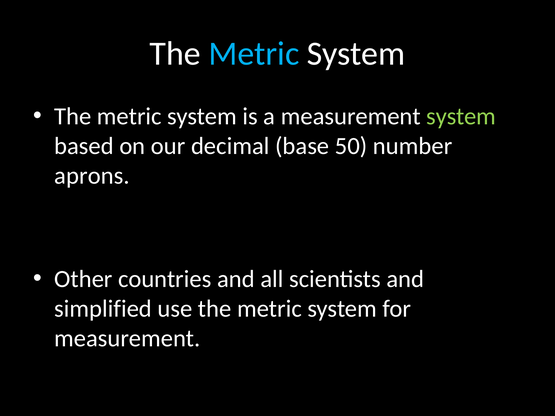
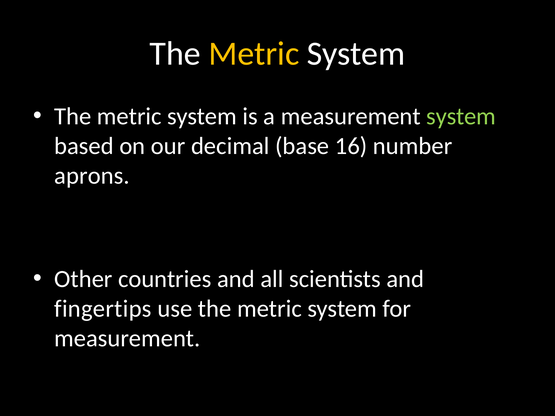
Metric at (254, 54) colour: light blue -> yellow
50: 50 -> 16
simplified: simplified -> fingertips
